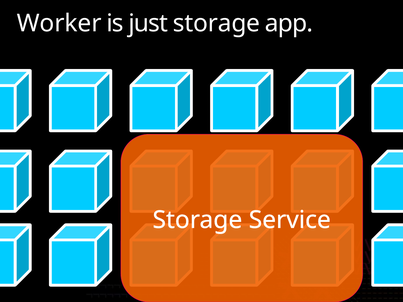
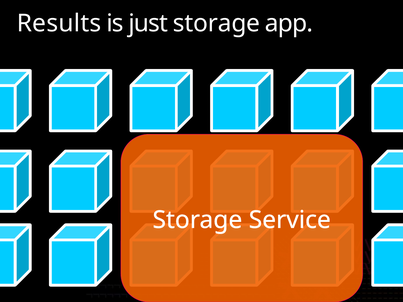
Worker: Worker -> Results
